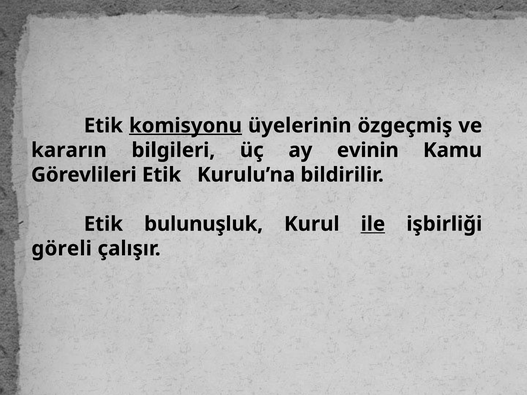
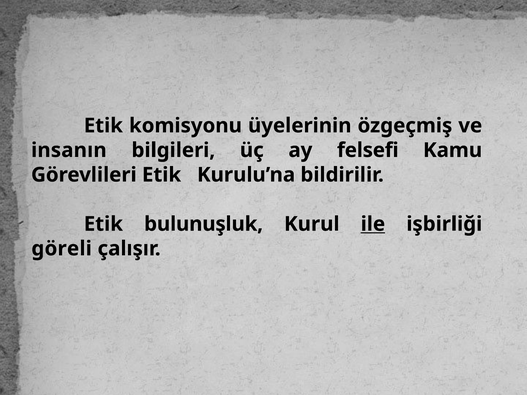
komisyonu underline: present -> none
kararın: kararın -> insanın
evinin: evinin -> felsefi
